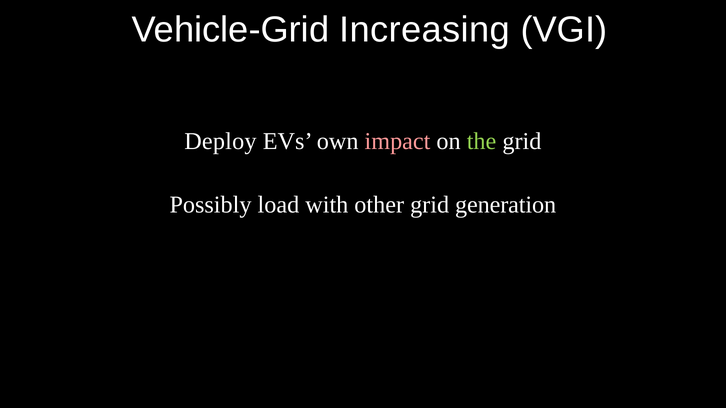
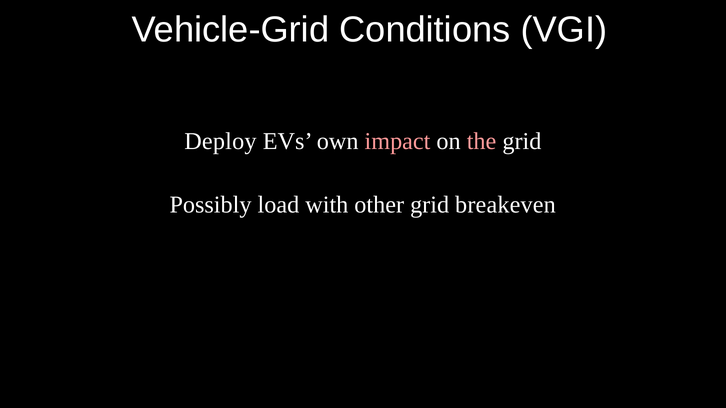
Increasing: Increasing -> Conditions
the colour: light green -> pink
generation: generation -> breakeven
